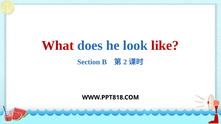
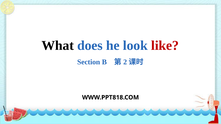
What colour: red -> black
